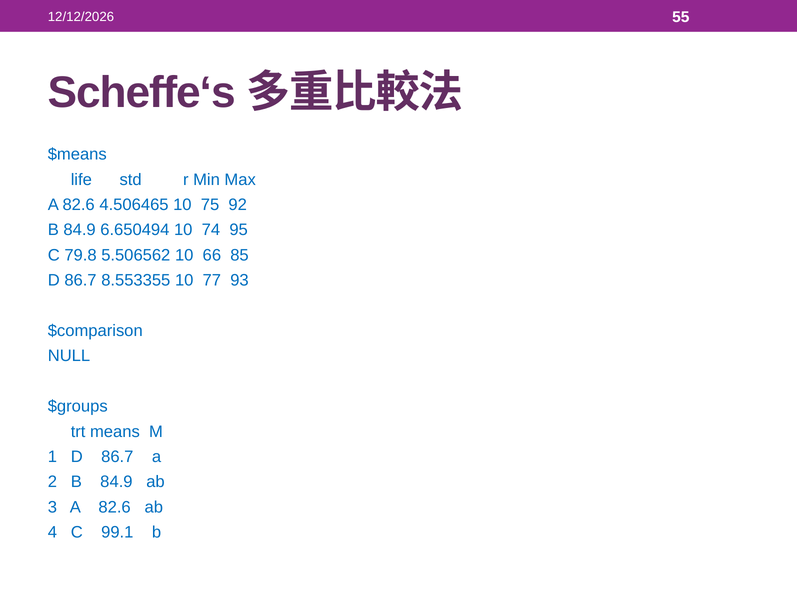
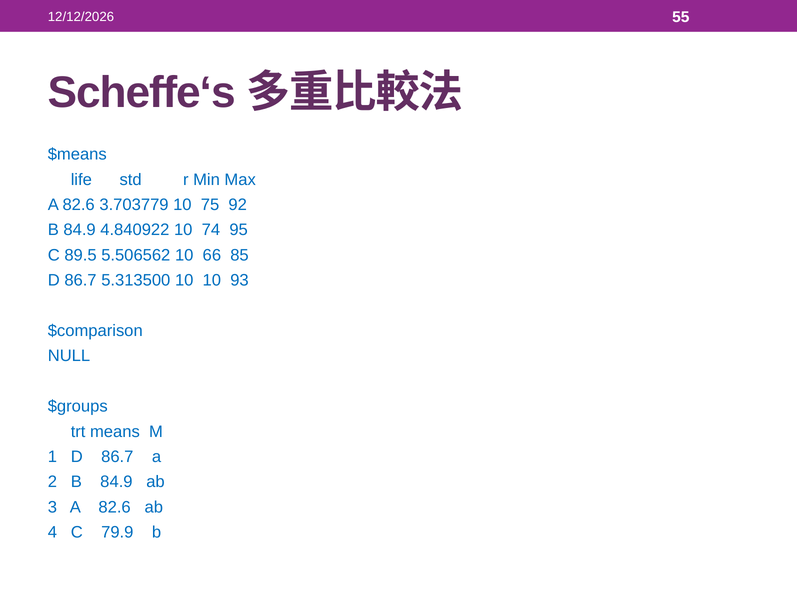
4.506465: 4.506465 -> 3.703779
6.650494: 6.650494 -> 4.840922
79.8: 79.8 -> 89.5
8.553355: 8.553355 -> 5.313500
10 77: 77 -> 10
99.1: 99.1 -> 79.9
